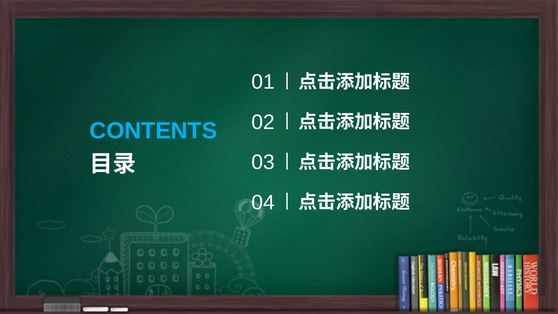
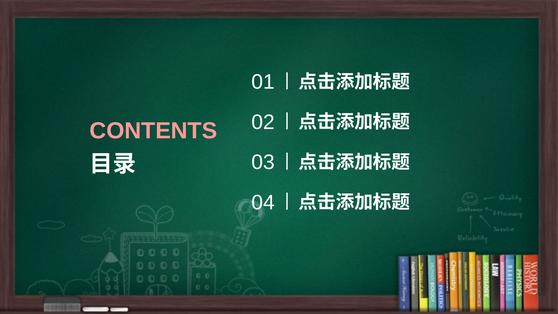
CONTENTS colour: light blue -> pink
